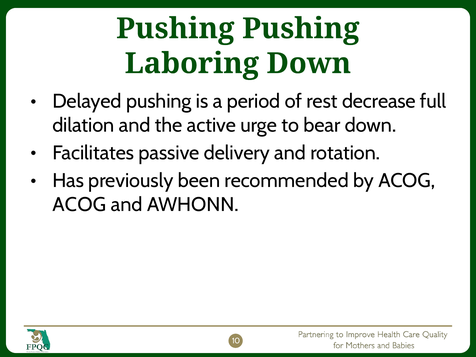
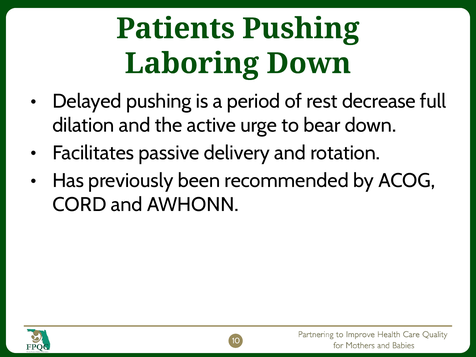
Pushing at (175, 29): Pushing -> Patients
ACOG at (79, 204): ACOG -> CORD
